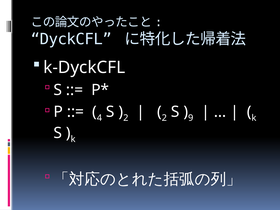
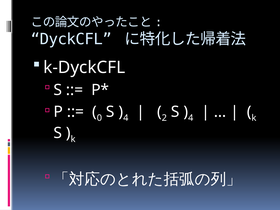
4: 4 -> 0
2 at (126, 118): 2 -> 4
9 at (191, 118): 9 -> 4
